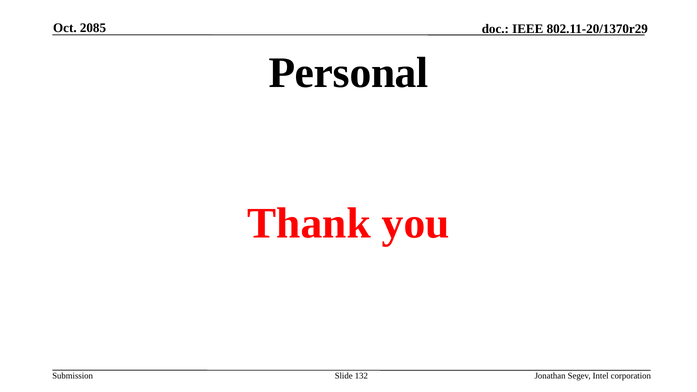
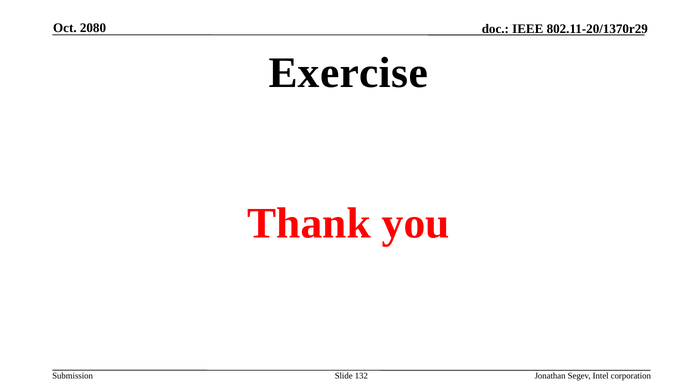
2085: 2085 -> 2080
Personal: Personal -> Exercise
